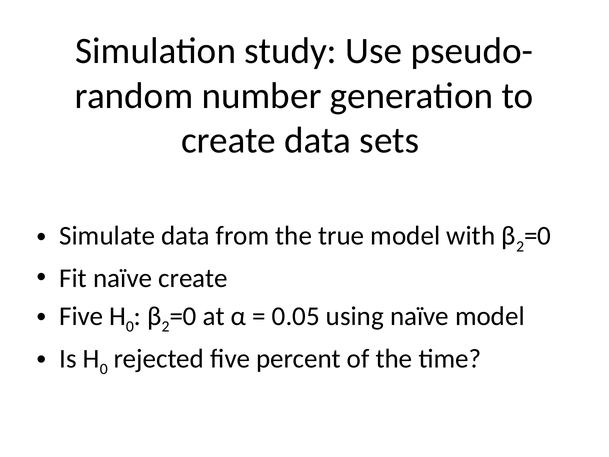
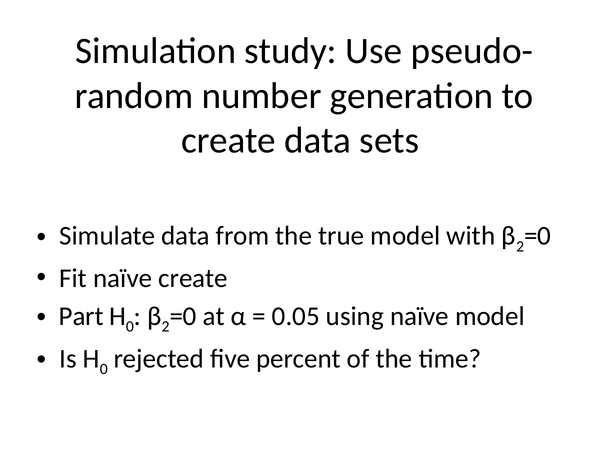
Five at (81, 316): Five -> Part
